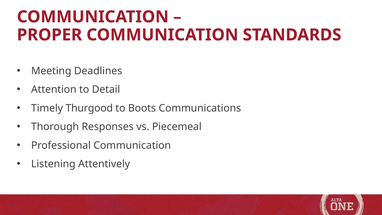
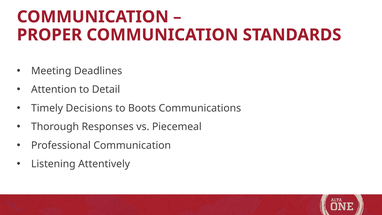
Thurgood: Thurgood -> Decisions
